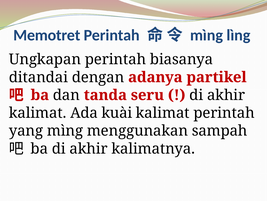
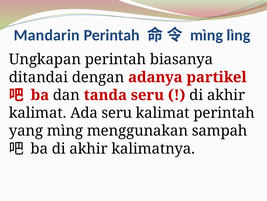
Memotret: Memotret -> Mandarin
Ada kuài: kuài -> seru
